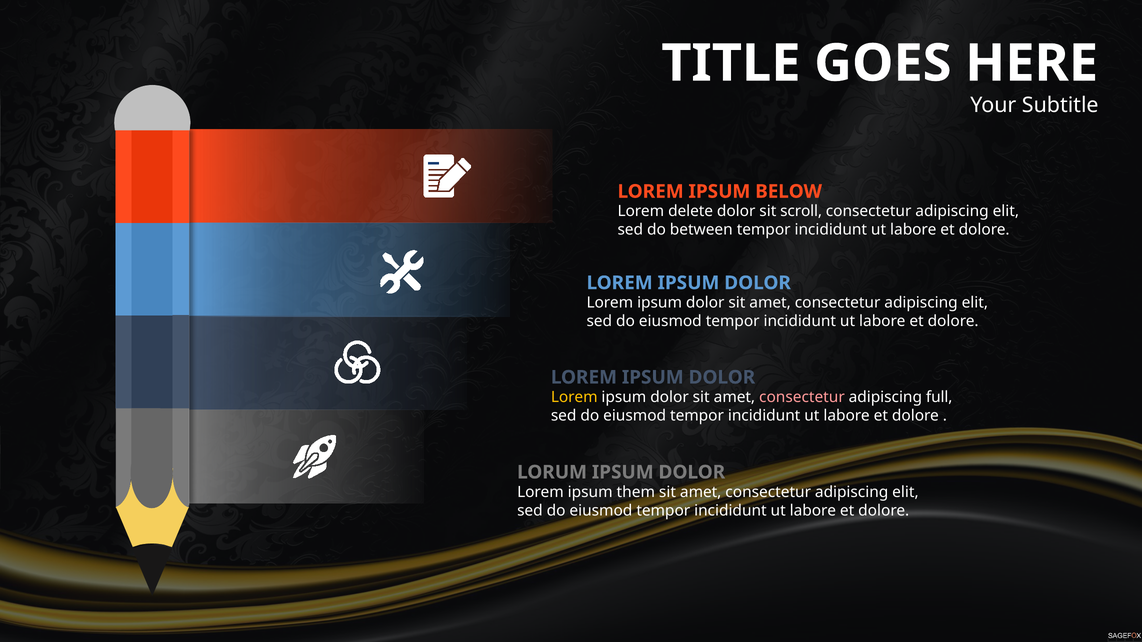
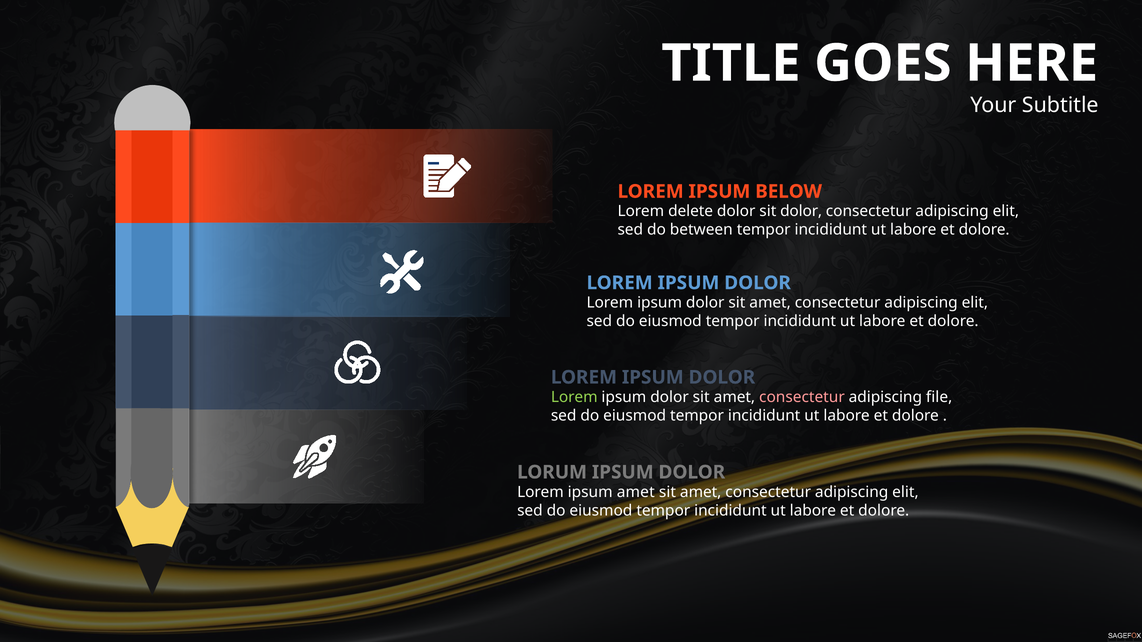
sit scroll: scroll -> dolor
Lorem at (574, 397) colour: yellow -> light green
full: full -> file
ipsum them: them -> amet
